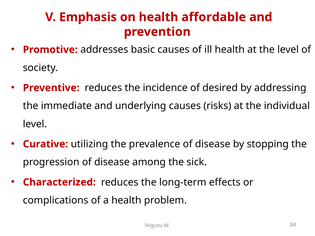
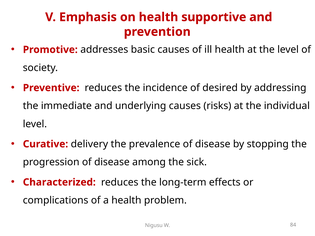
affordable: affordable -> supportive
utilizing: utilizing -> delivery
